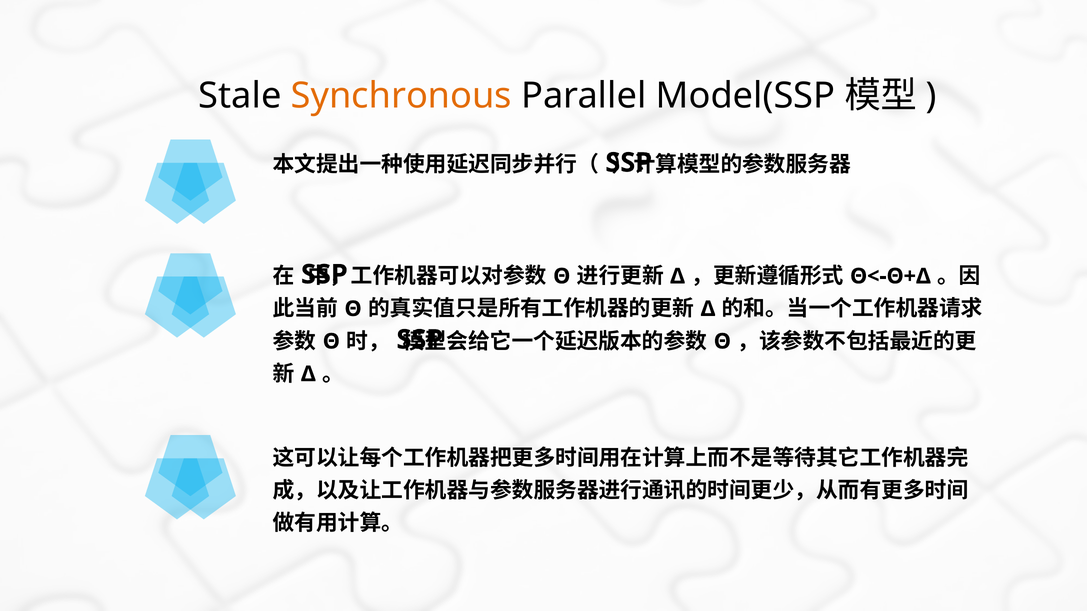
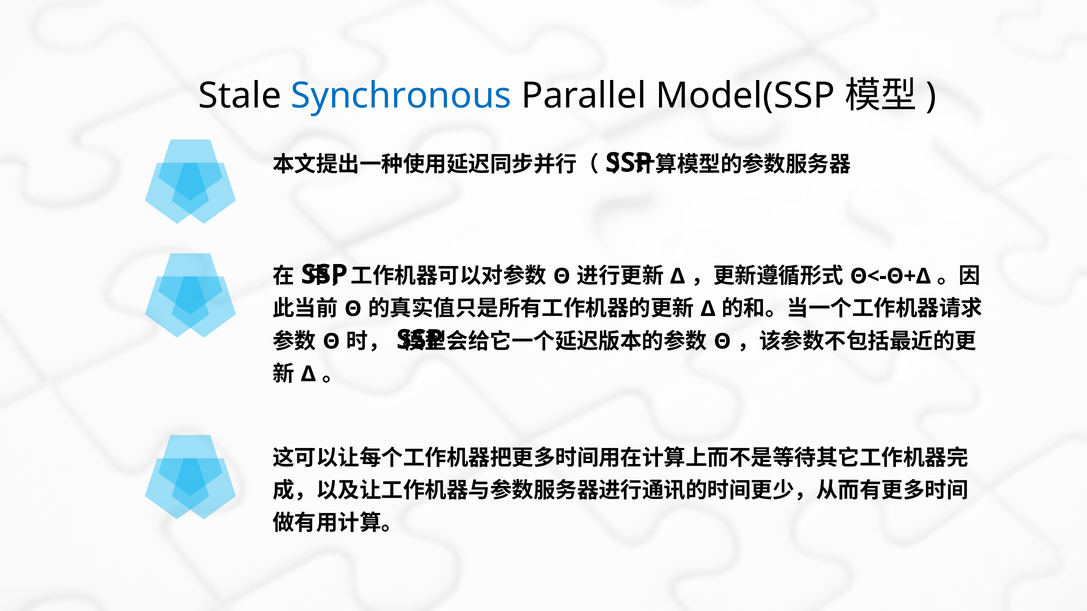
Synchronous colour: orange -> blue
